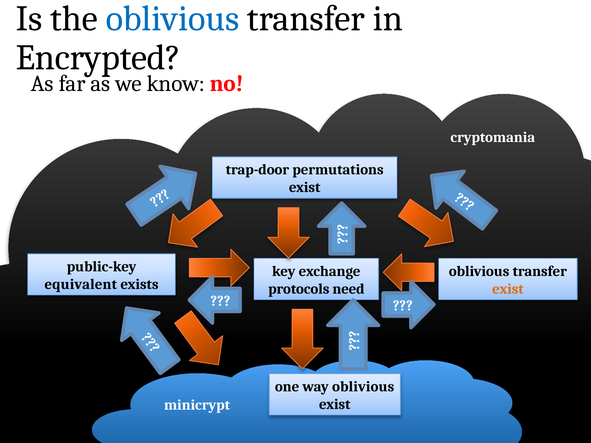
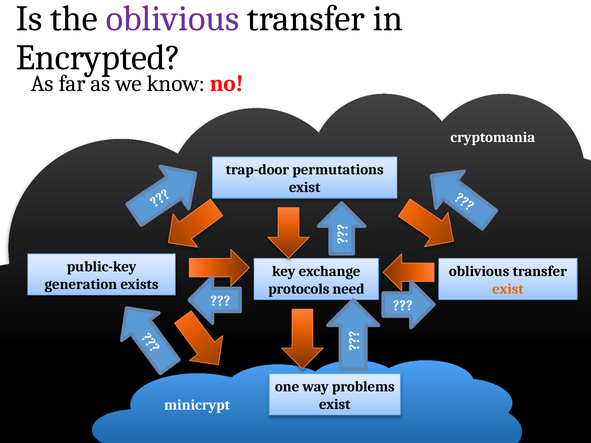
oblivious at (172, 19) colour: blue -> purple
equivalent: equivalent -> generation
way oblivious: oblivious -> problems
